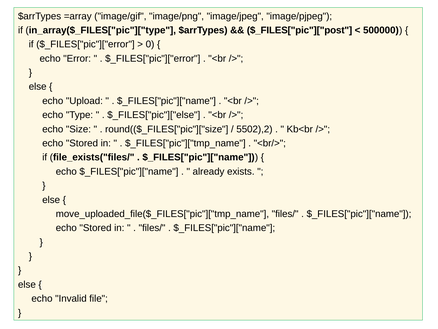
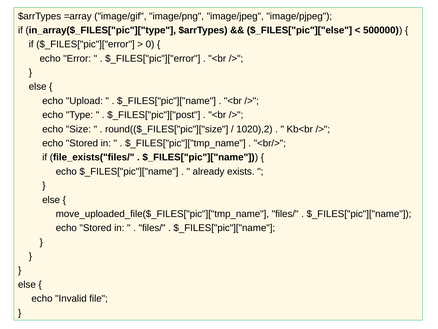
$_FILES["pic"]["post: $_FILES["pic"]["post -> $_FILES["pic"]["else
$_FILES["pic"]["else: $_FILES["pic"]["else -> $_FILES["pic"]["post
5502),2: 5502),2 -> 1020),2
